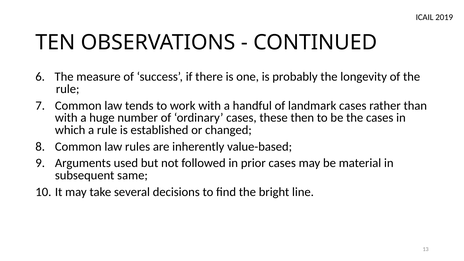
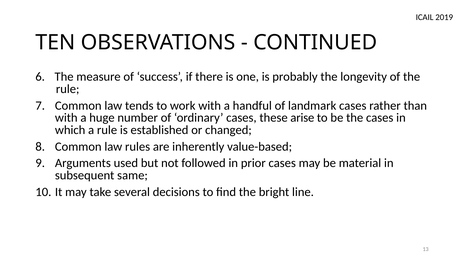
then: then -> arise
